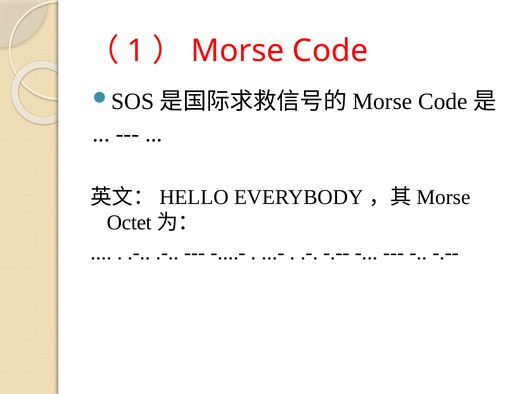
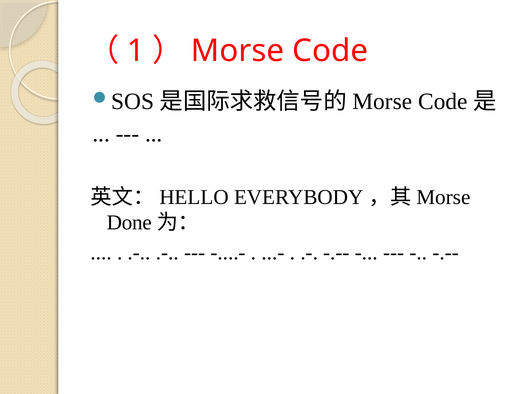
Octet: Octet -> Done
